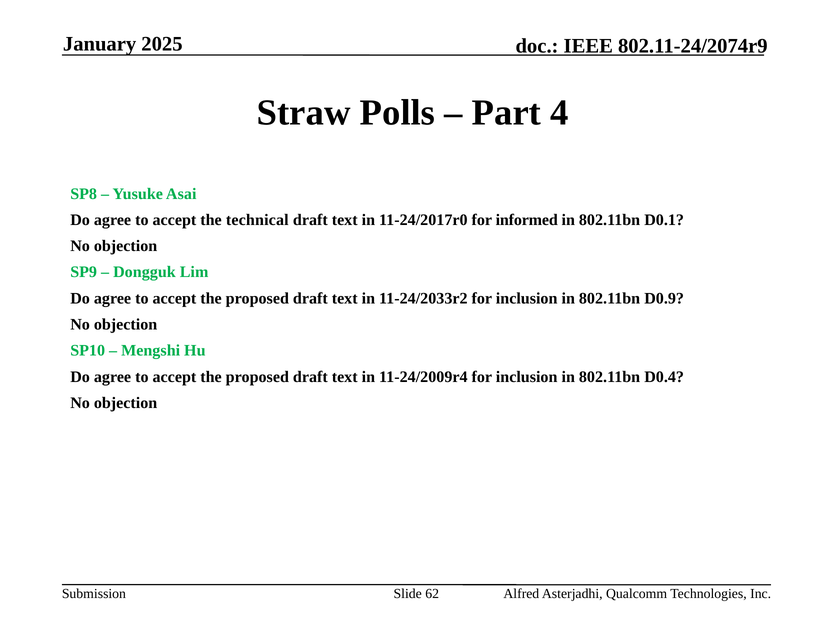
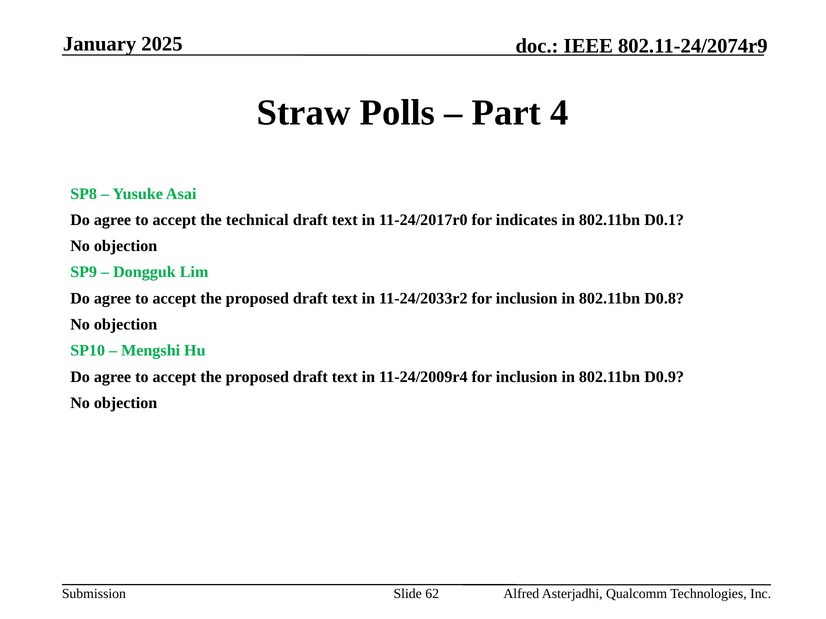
informed: informed -> indicates
D0.9: D0.9 -> D0.8
D0.4: D0.4 -> D0.9
